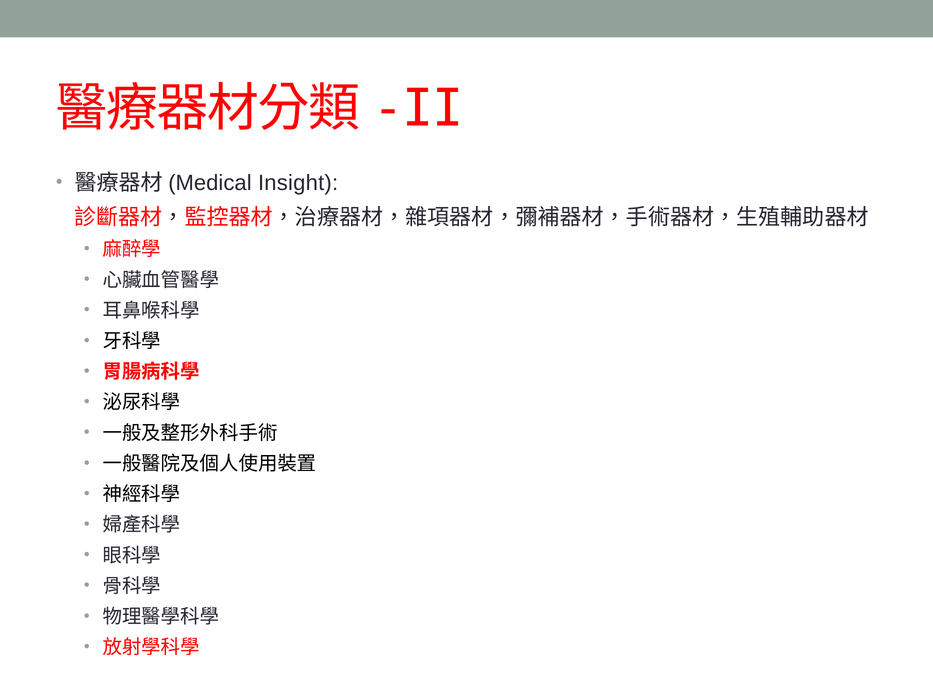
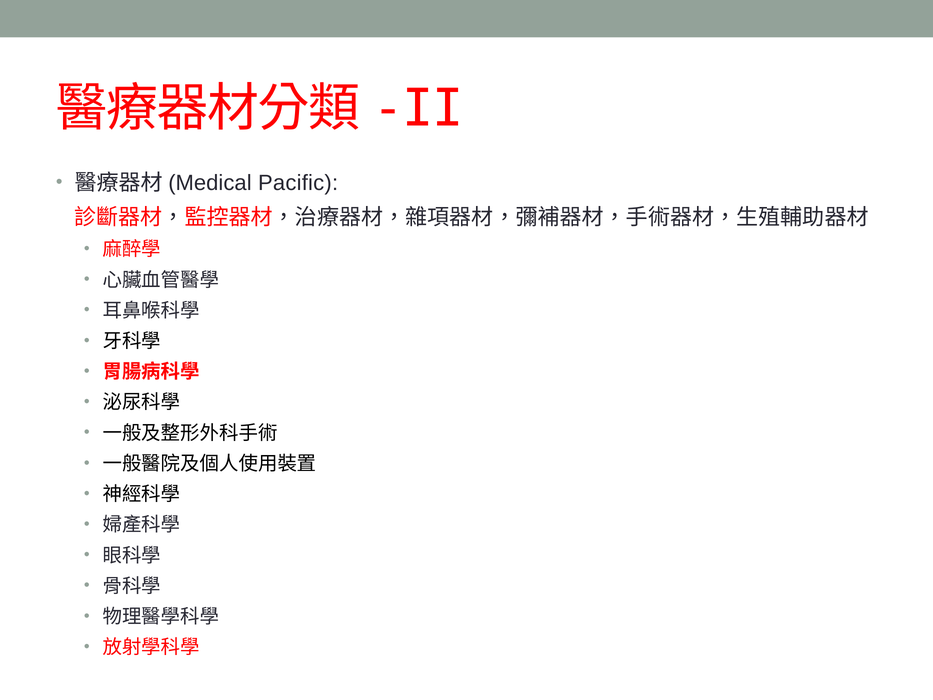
Insight: Insight -> Pacific
